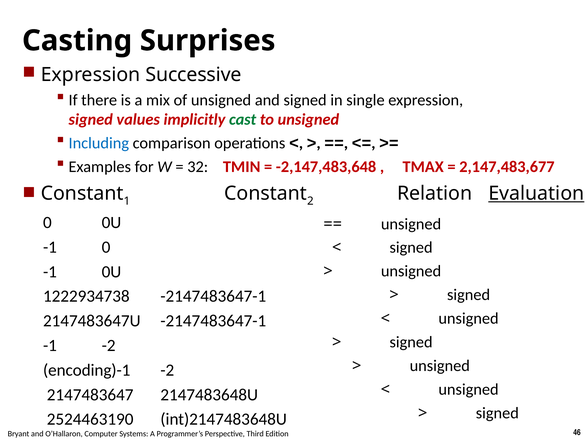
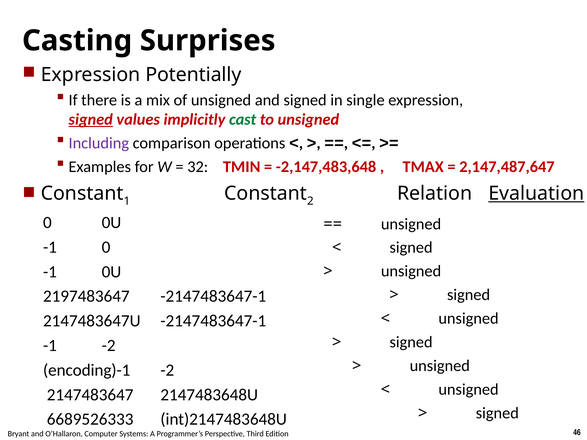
Successive: Successive -> Potentially
signed at (91, 120) underline: none -> present
Including colour: blue -> purple
2,147,483,677: 2,147,483,677 -> 2,147,487,647
1222934738: 1222934738 -> 2197483647
2524463190: 2524463190 -> 6689526333
